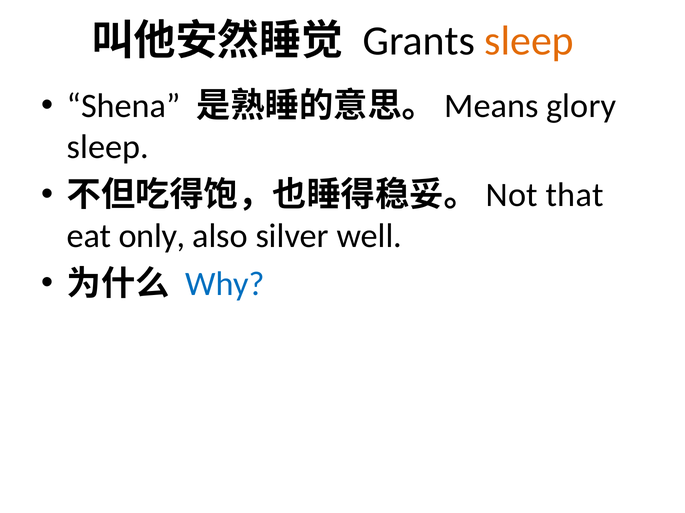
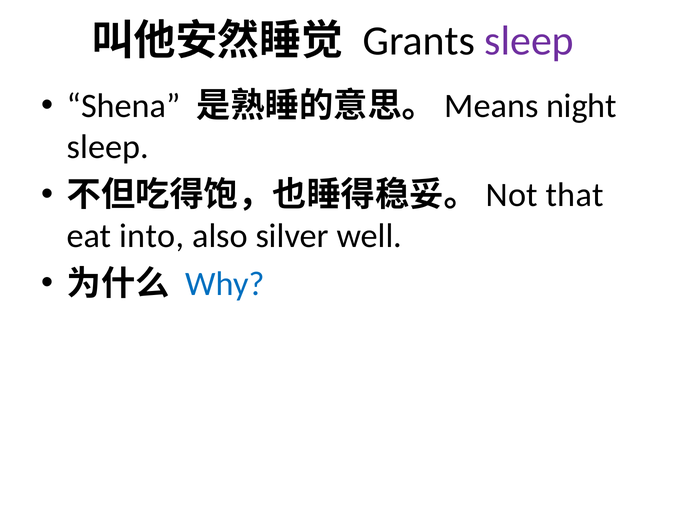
sleep at (529, 41) colour: orange -> purple
glory: glory -> night
only: only -> into
